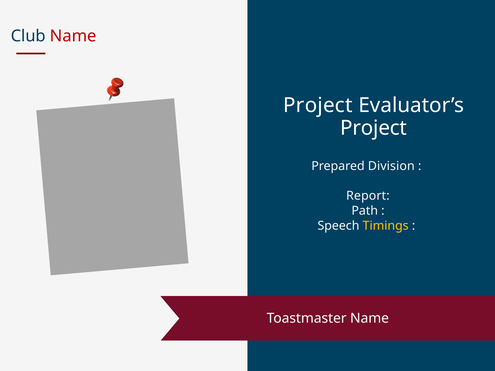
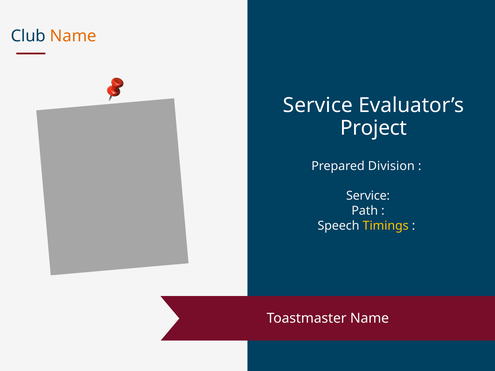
Name at (73, 36) colour: red -> orange
Project at (318, 106): Project -> Service
Report at (368, 196): Report -> Service
